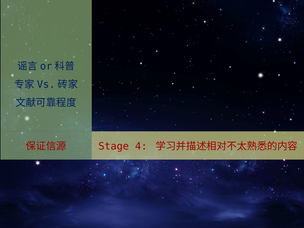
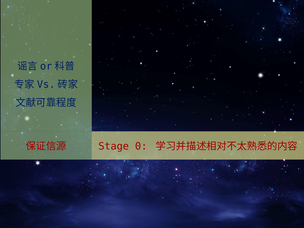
4: 4 -> 0
